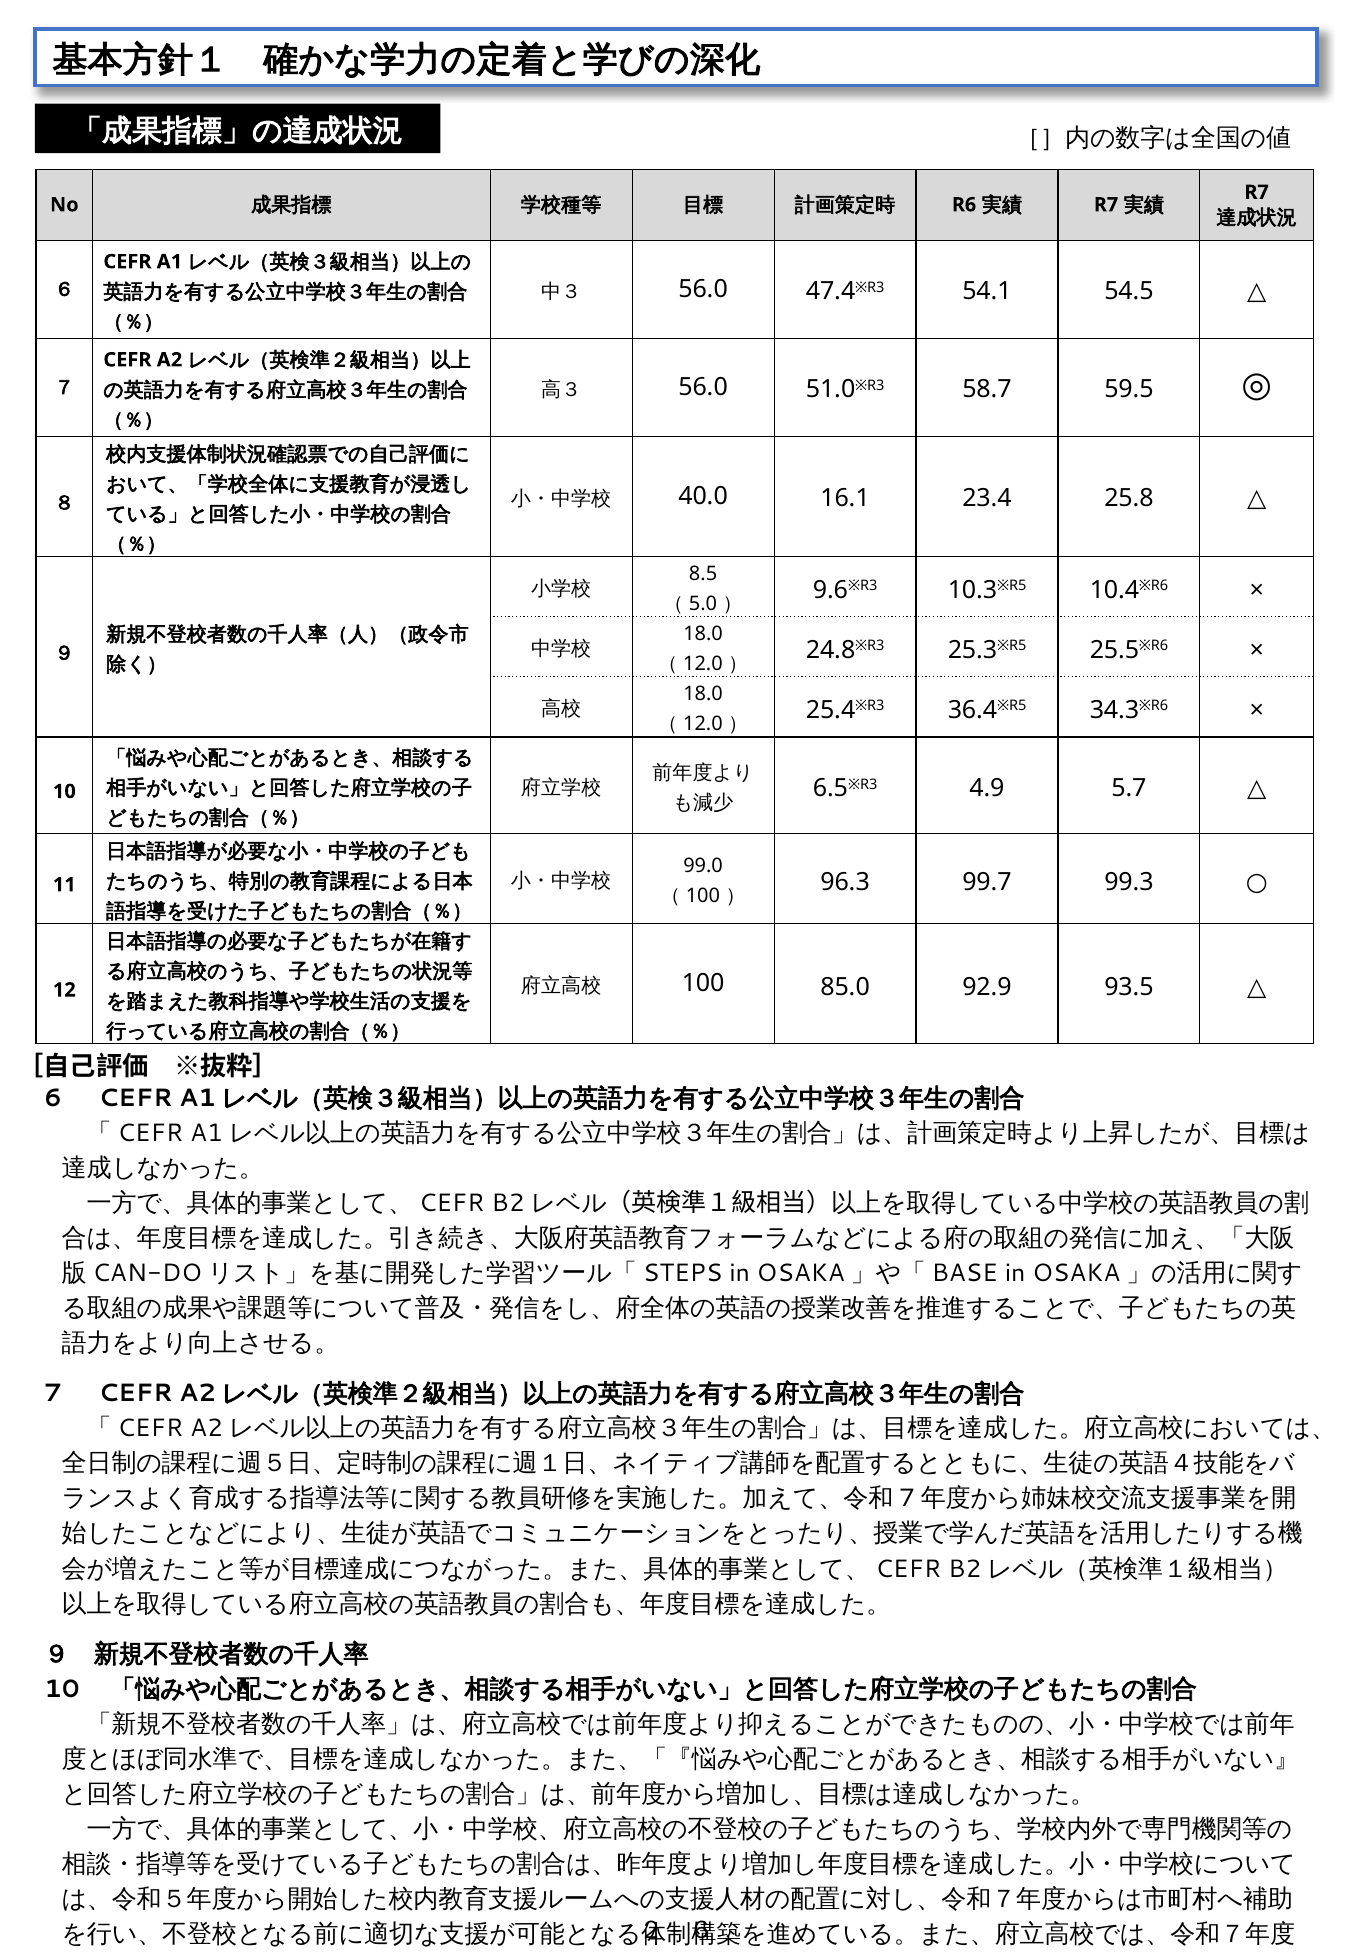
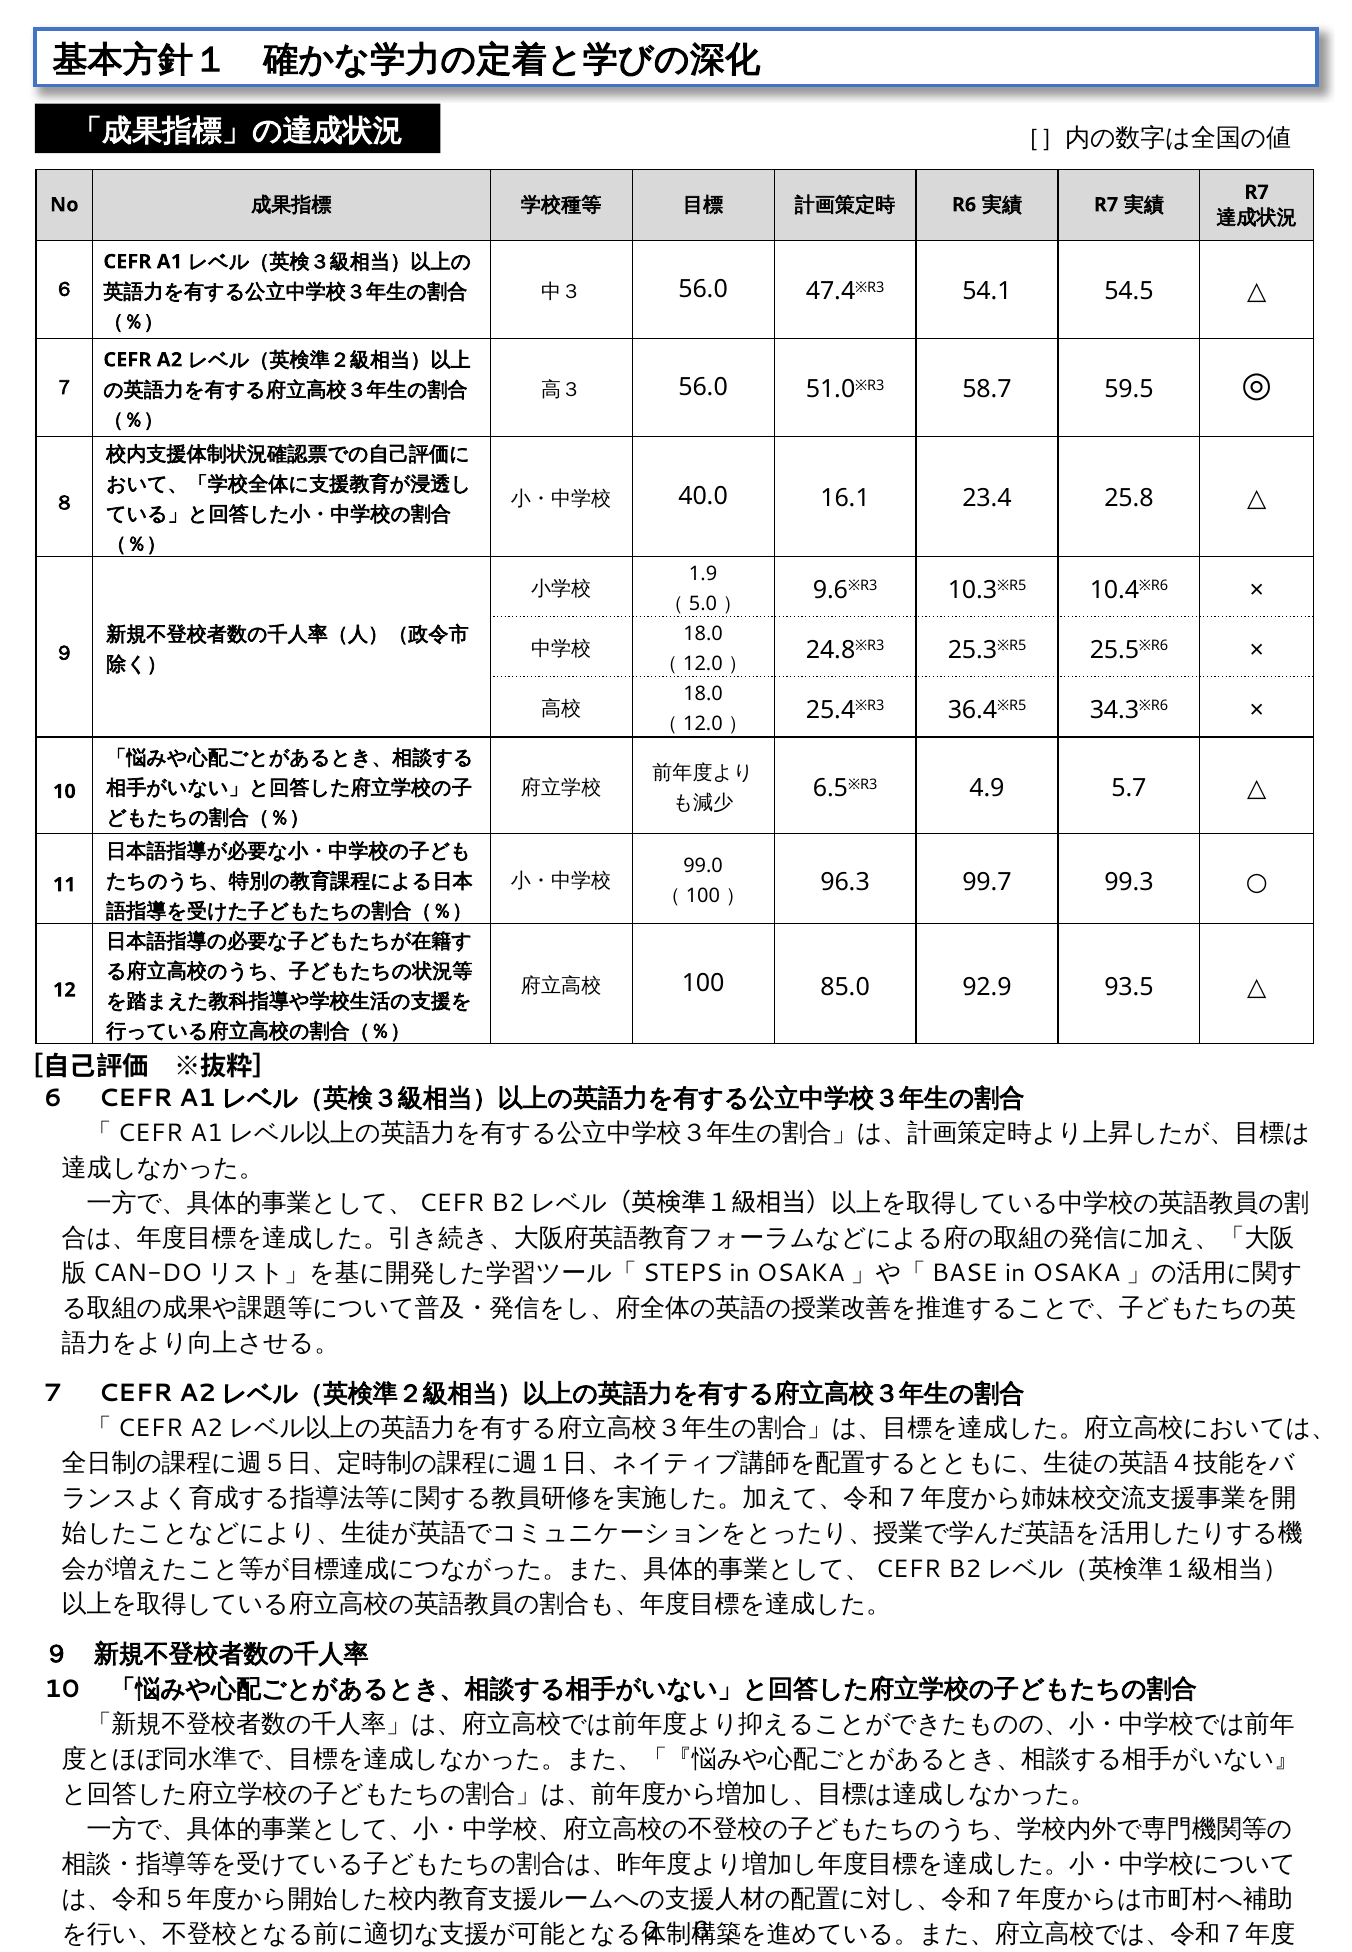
8.5: 8.5 -> 1.9
